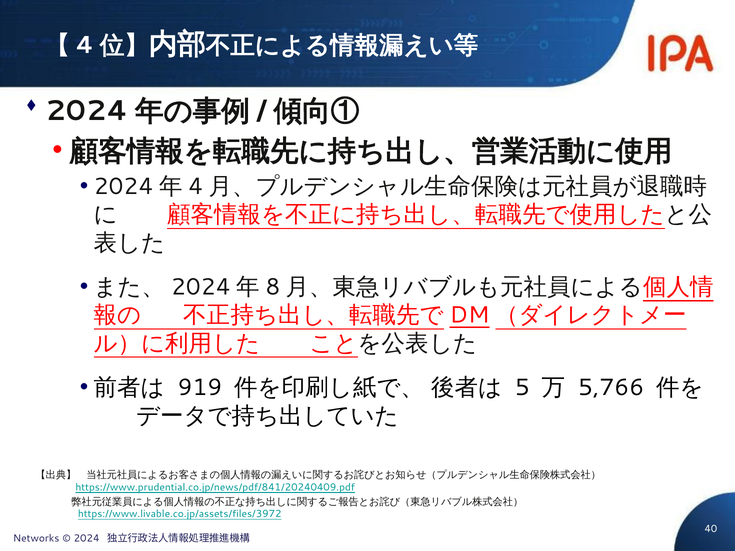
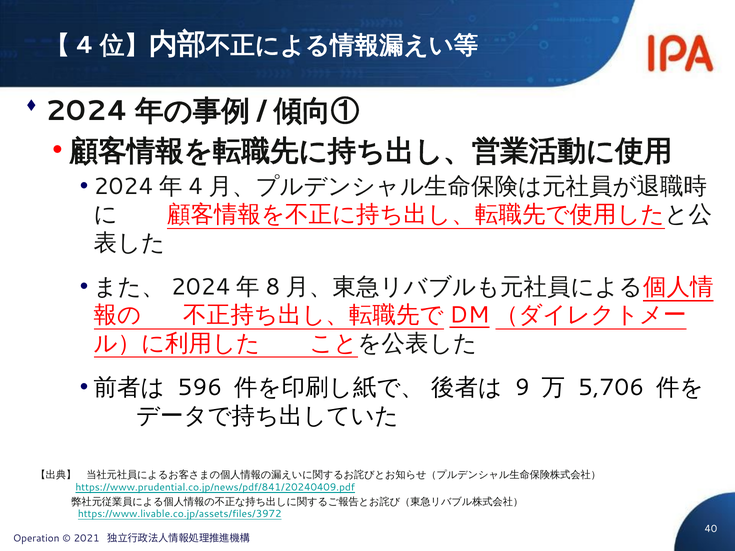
919: 919 -> 596
5: 5 -> 9
5,766: 5,766 -> 5,706
Networks: Networks -> Operation
2024: 2024 -> 2021
